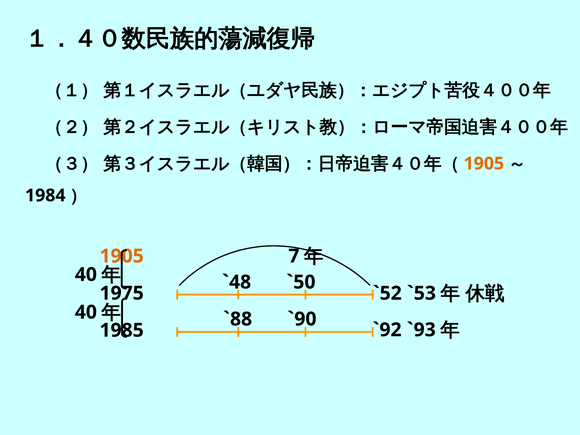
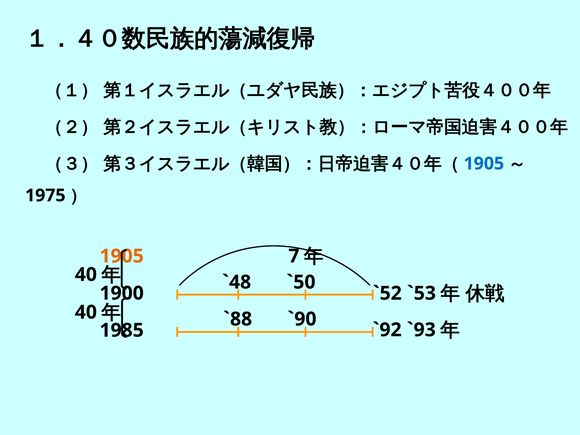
1905 at (484, 164) colour: orange -> blue
1984: 1984 -> 1975
1975: 1975 -> 1900
